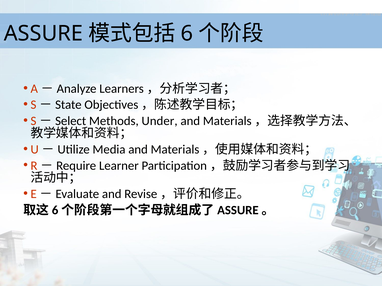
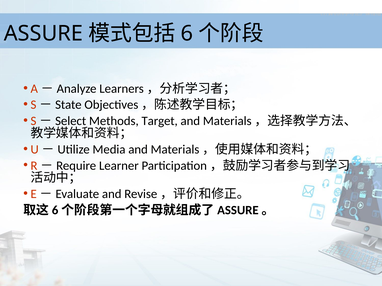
Under: Under -> Target
